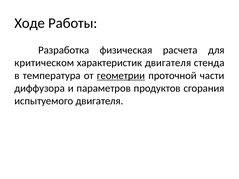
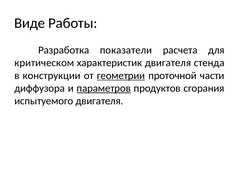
Ходе: Ходе -> Виде
физическая: физическая -> показатели
температура: температура -> конструкции
параметров underline: none -> present
